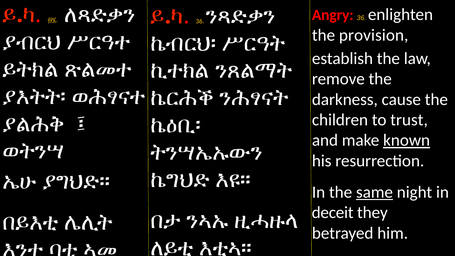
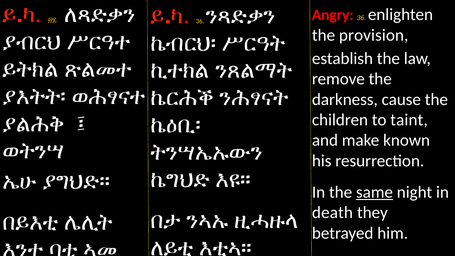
trust: trust -> taint
known underline: present -> none
deceit: deceit -> death
